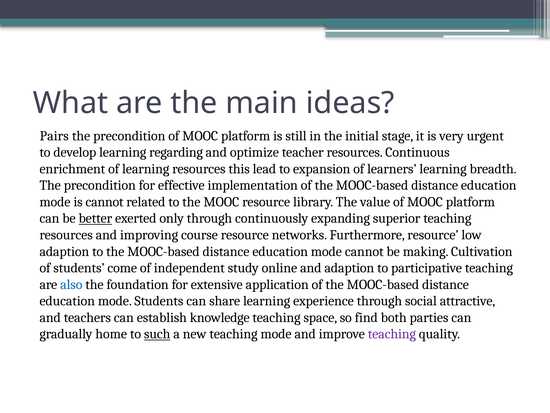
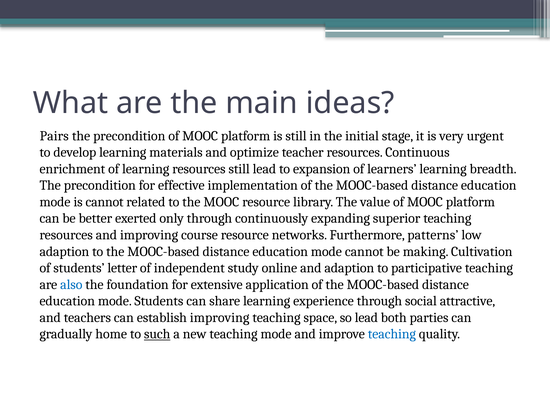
regarding: regarding -> materials
resources this: this -> still
better underline: present -> none
Furthermore resource: resource -> patterns
come: come -> letter
establish knowledge: knowledge -> improving
so find: find -> lead
teaching at (392, 334) colour: purple -> blue
